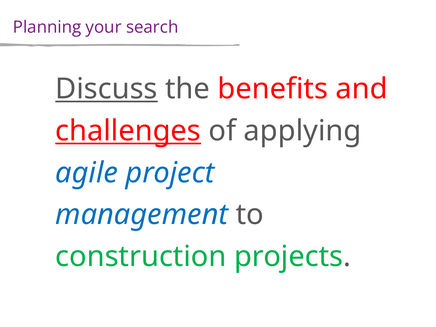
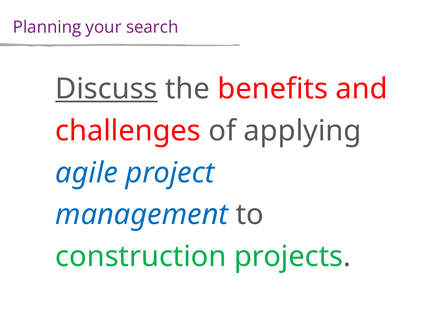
challenges underline: present -> none
